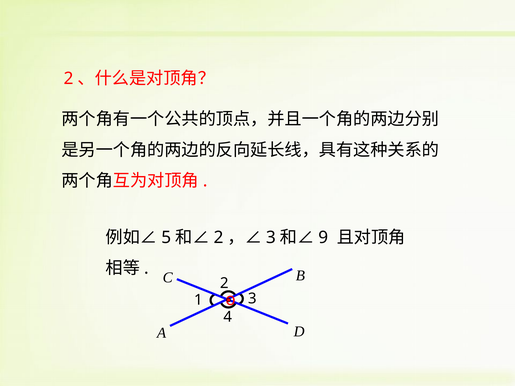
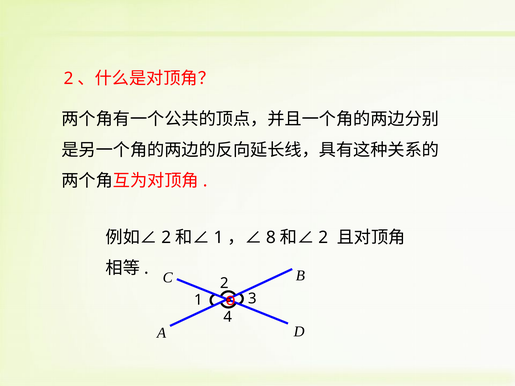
5 at (166, 238): 5 -> 2
2 at (219, 238): 2 -> 1
3 at (271, 238): 3 -> 8
9 at (323, 238): 9 -> 2
